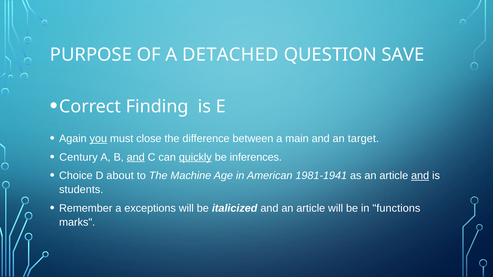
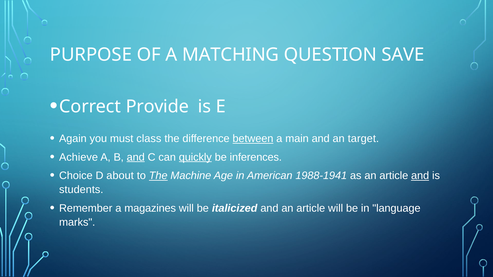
DETACHED: DETACHED -> MATCHING
Finding: Finding -> Provide
you underline: present -> none
close: close -> class
between underline: none -> present
Century: Century -> Achieve
The at (158, 176) underline: none -> present
1981-1941: 1981-1941 -> 1988-1941
exceptions: exceptions -> magazines
functions: functions -> language
